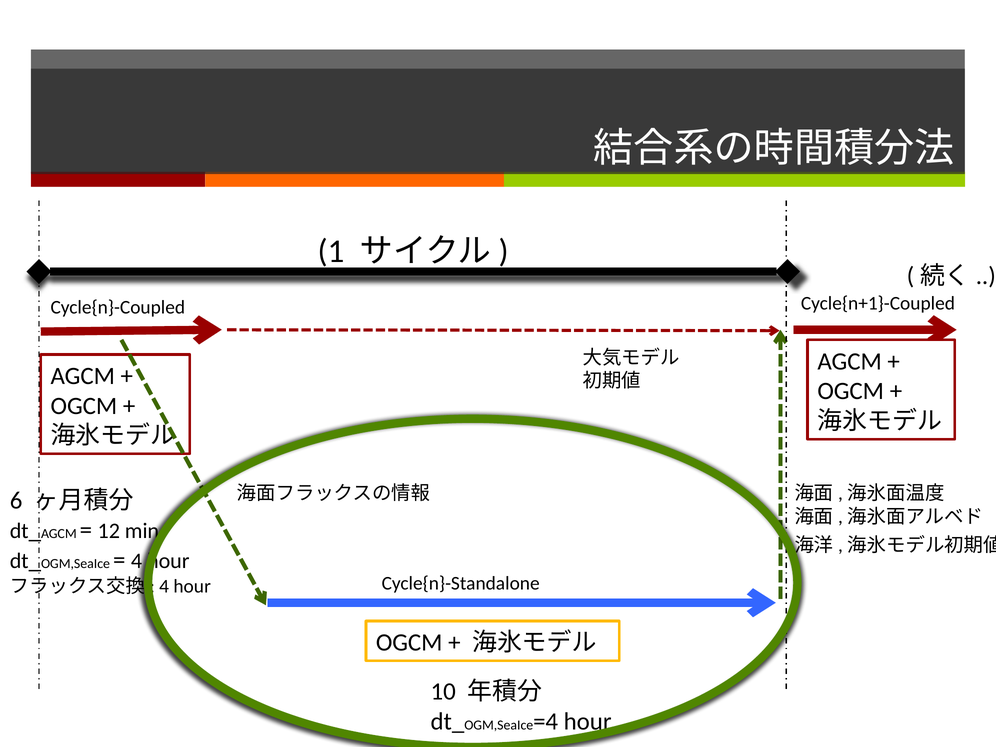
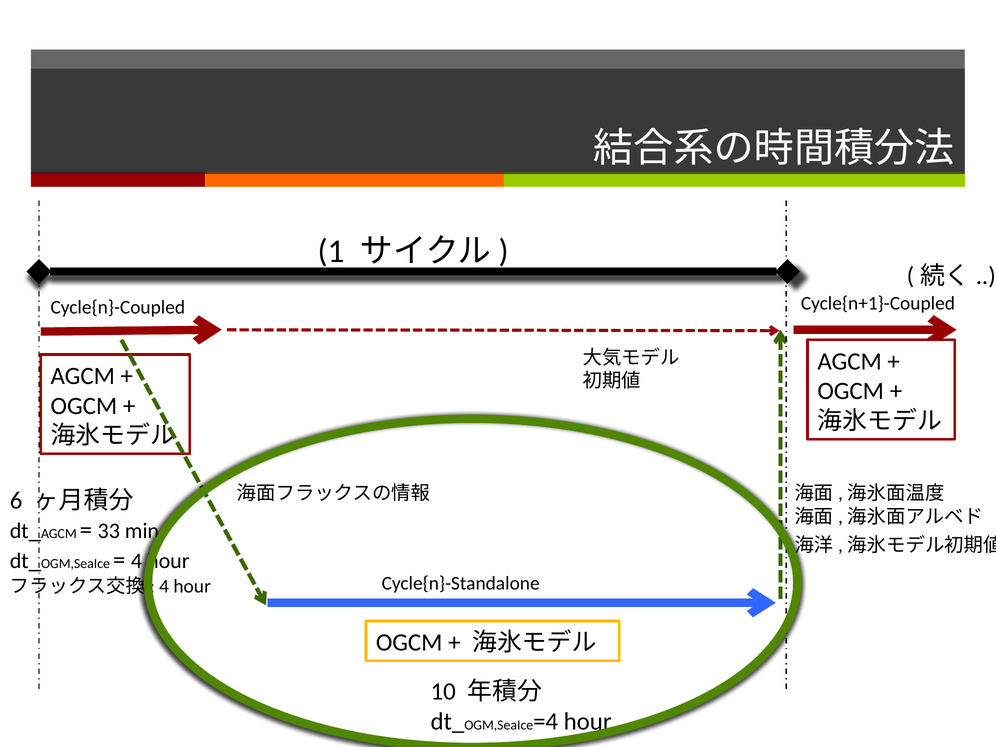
12: 12 -> 33
